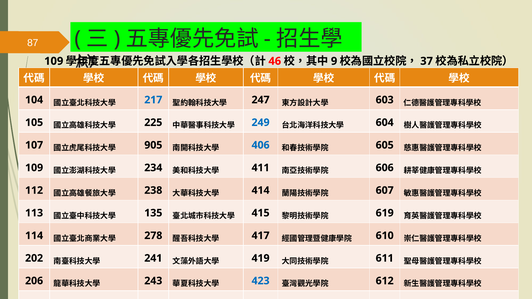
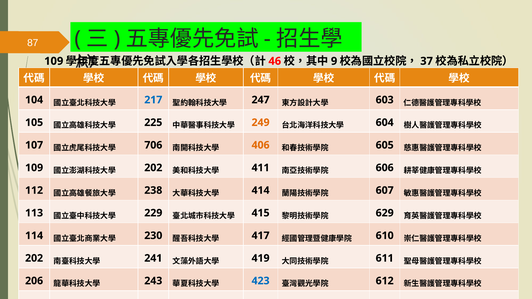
249 colour: blue -> orange
905: 905 -> 706
406 colour: blue -> orange
234 at (153, 168): 234 -> 202
135: 135 -> 229
619: 619 -> 629
278: 278 -> 230
